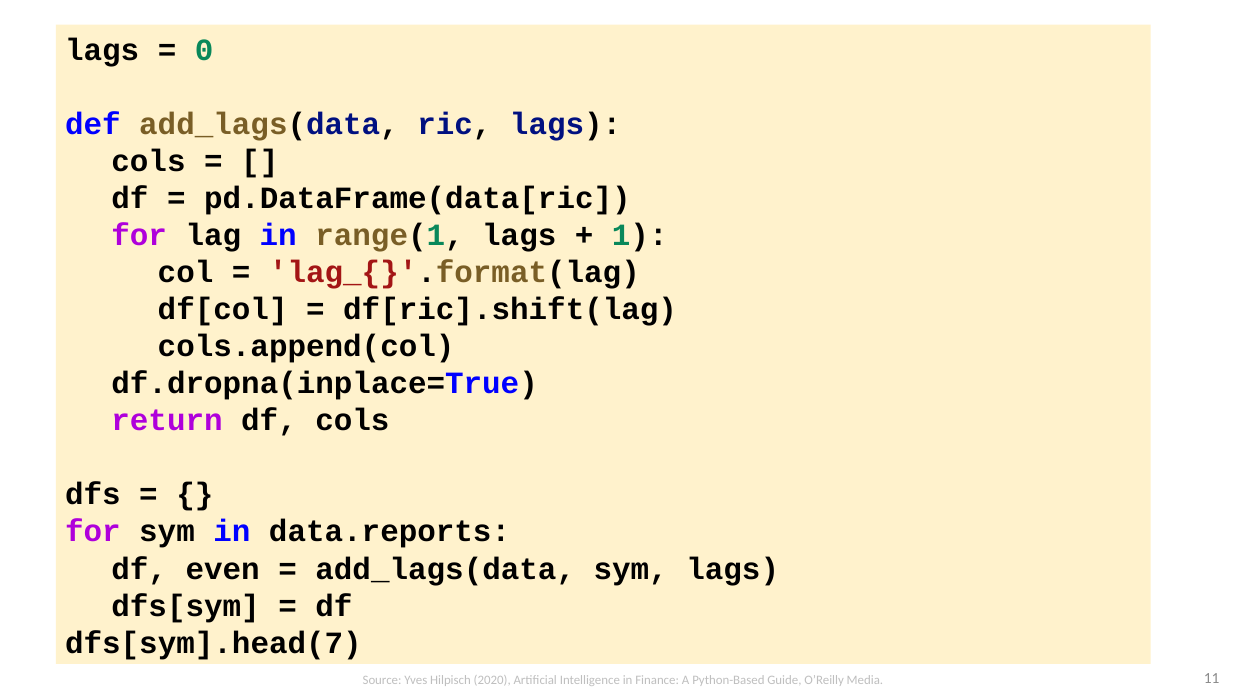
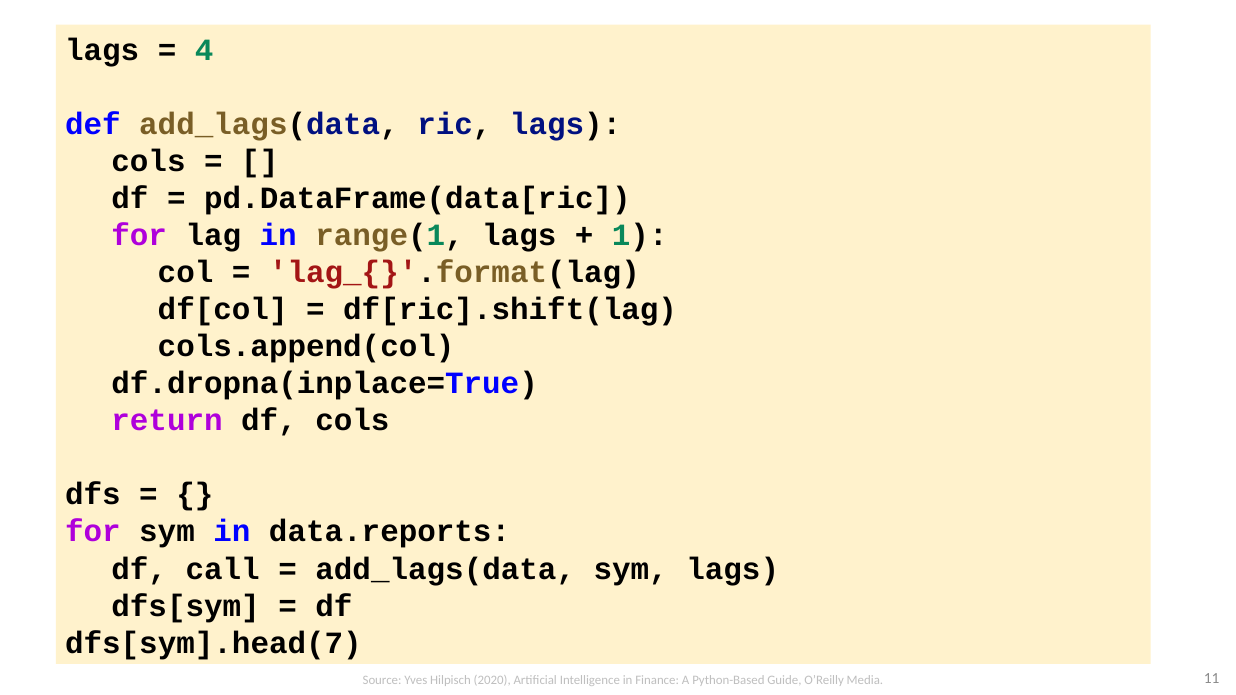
0: 0 -> 4
even: even -> call
